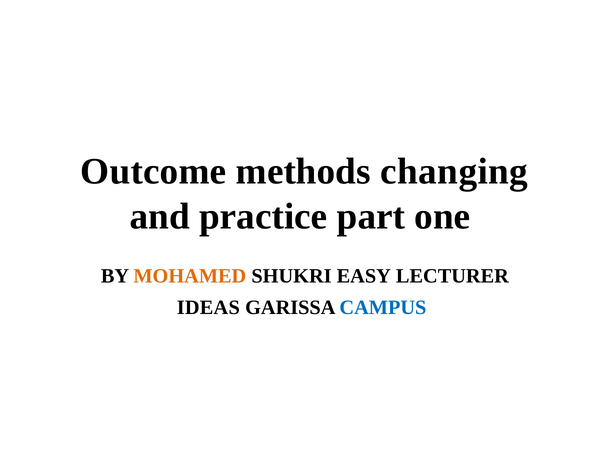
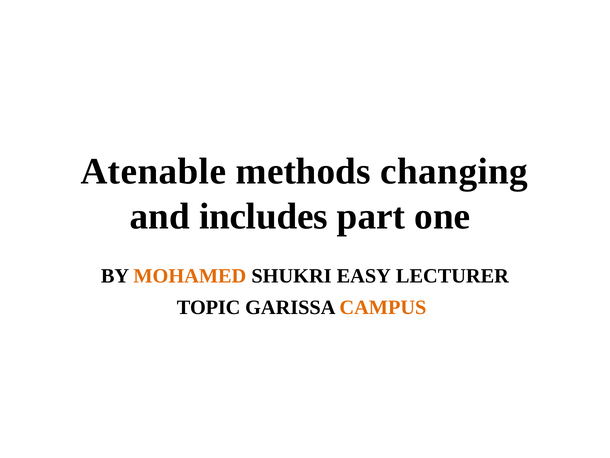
Outcome: Outcome -> Atenable
practice: practice -> includes
IDEAS: IDEAS -> TOPIC
CAMPUS colour: blue -> orange
